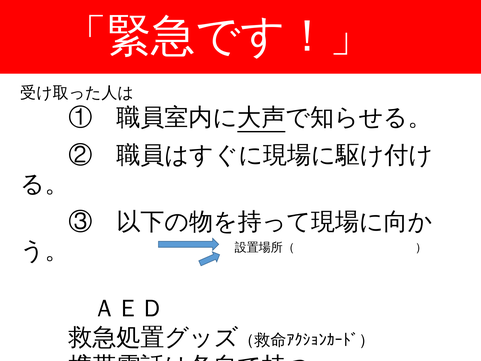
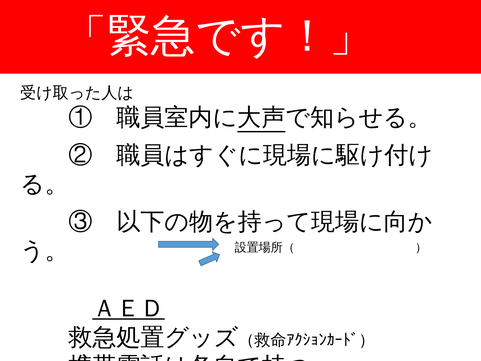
ＡＥＤ underline: none -> present
